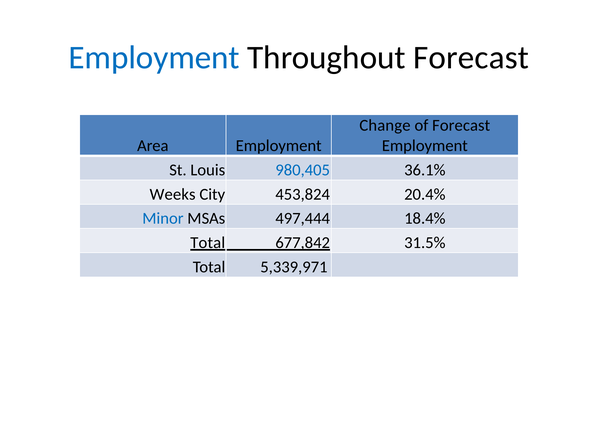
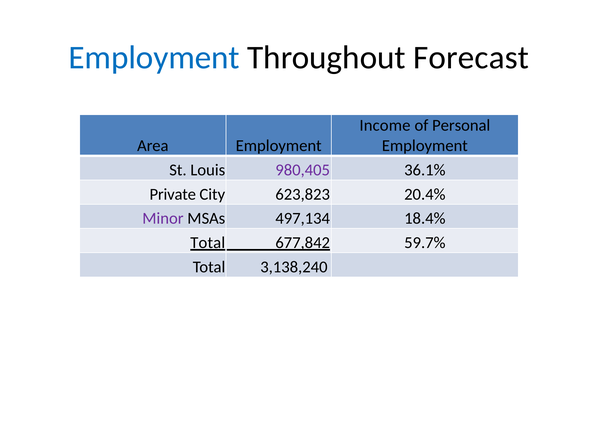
Change: Change -> Income
of Forecast: Forecast -> Personal
980,405 colour: blue -> purple
Weeks: Weeks -> Private
453,824: 453,824 -> 623,823
Minor colour: blue -> purple
497,444: 497,444 -> 497,134
31.5%: 31.5% -> 59.7%
5,339,971: 5,339,971 -> 3,138,240
